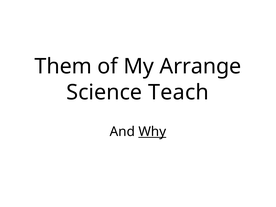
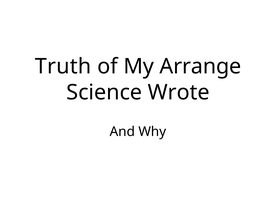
Them: Them -> Truth
Teach: Teach -> Wrote
Why underline: present -> none
